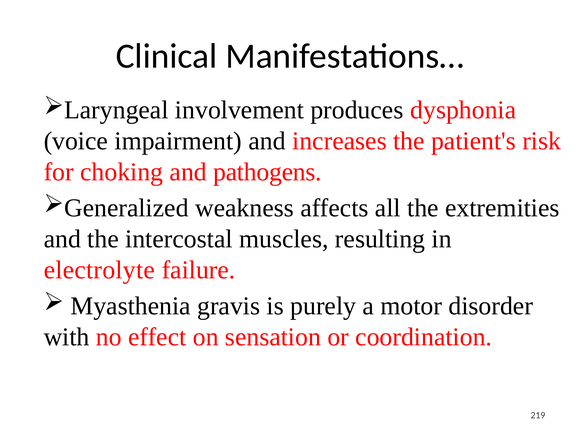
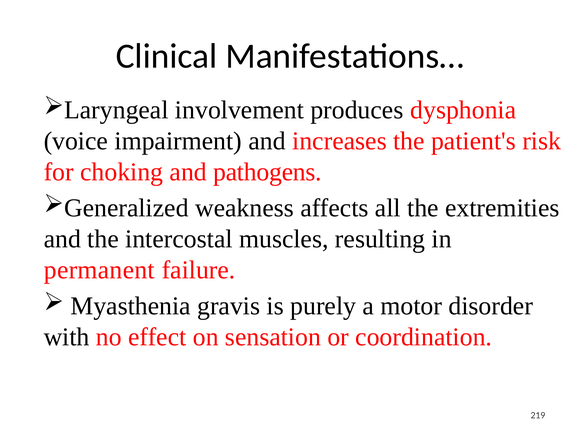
electrolyte: electrolyte -> permanent
